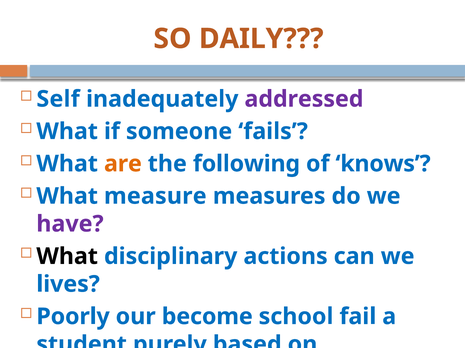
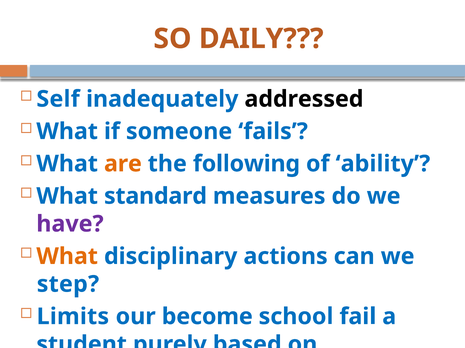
addressed colour: purple -> black
knows: knows -> ability
measure: measure -> standard
What at (67, 257) colour: black -> orange
lives: lives -> step
Poorly: Poorly -> Limits
